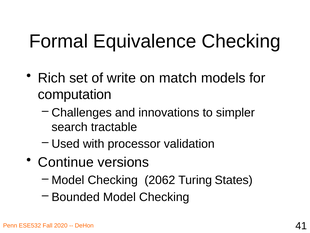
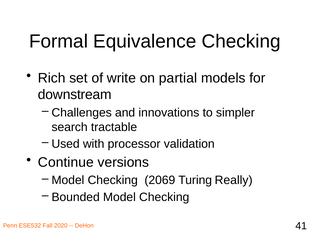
match: match -> partial
computation: computation -> downstream
2062: 2062 -> 2069
States: States -> Really
